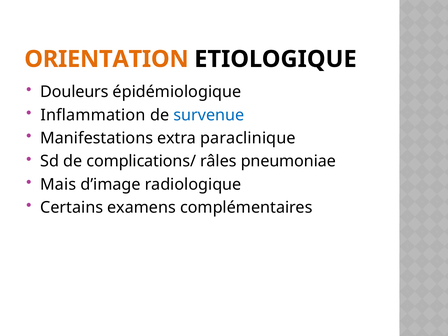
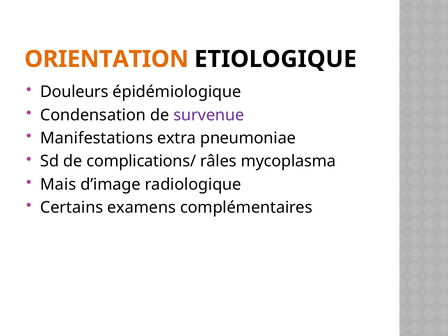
Inflammation: Inflammation -> Condensation
survenue colour: blue -> purple
paraclinique: paraclinique -> pneumoniae
pneumoniae: pneumoniae -> mycoplasma
